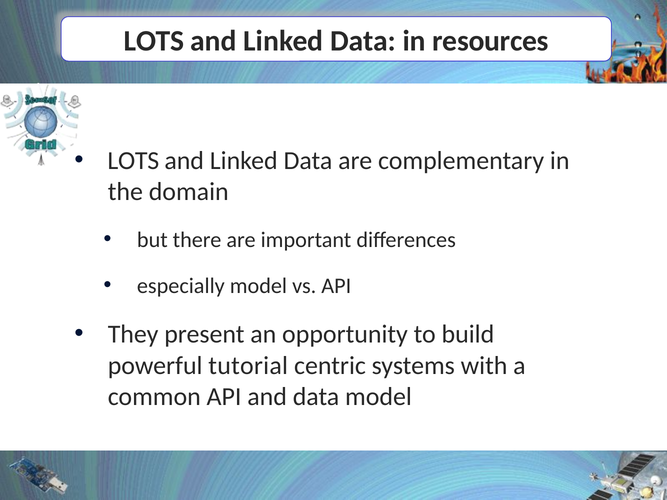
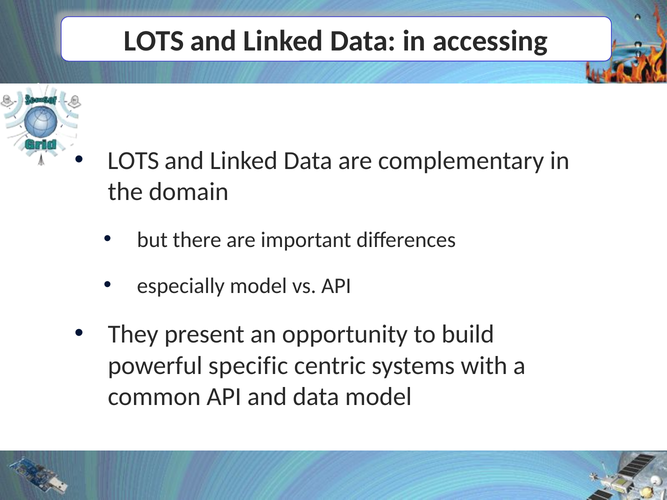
resources: resources -> accessing
tutorial: tutorial -> specific
